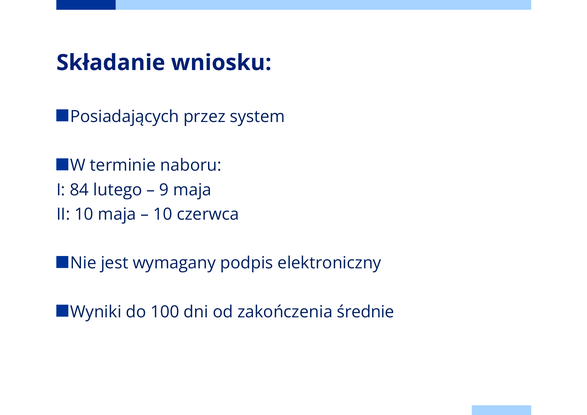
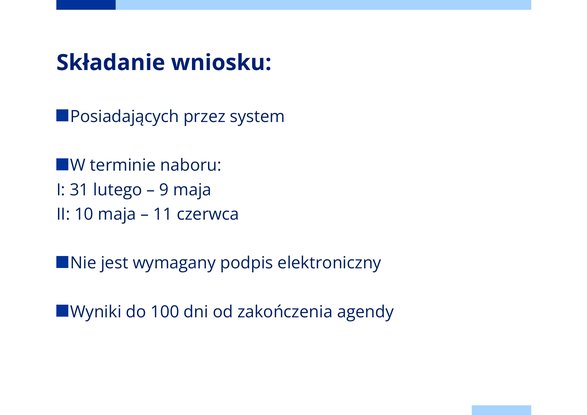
84: 84 -> 31
10 at (163, 214): 10 -> 11
średnie: średnie -> agendy
